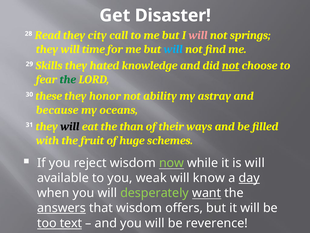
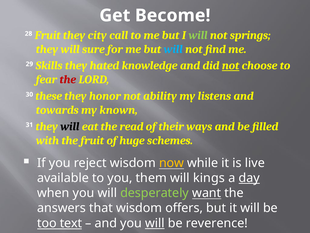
Disaster: Disaster -> Become
28 Read: Read -> Fruit
will at (198, 35) colour: pink -> light green
time: time -> sure
the at (68, 79) colour: green -> red
astray: astray -> listens
because: because -> towards
oceans: oceans -> known
than: than -> read
now colour: light green -> yellow
is will: will -> live
weak: weak -> them
know: know -> kings
answers underline: present -> none
will at (155, 223) underline: none -> present
